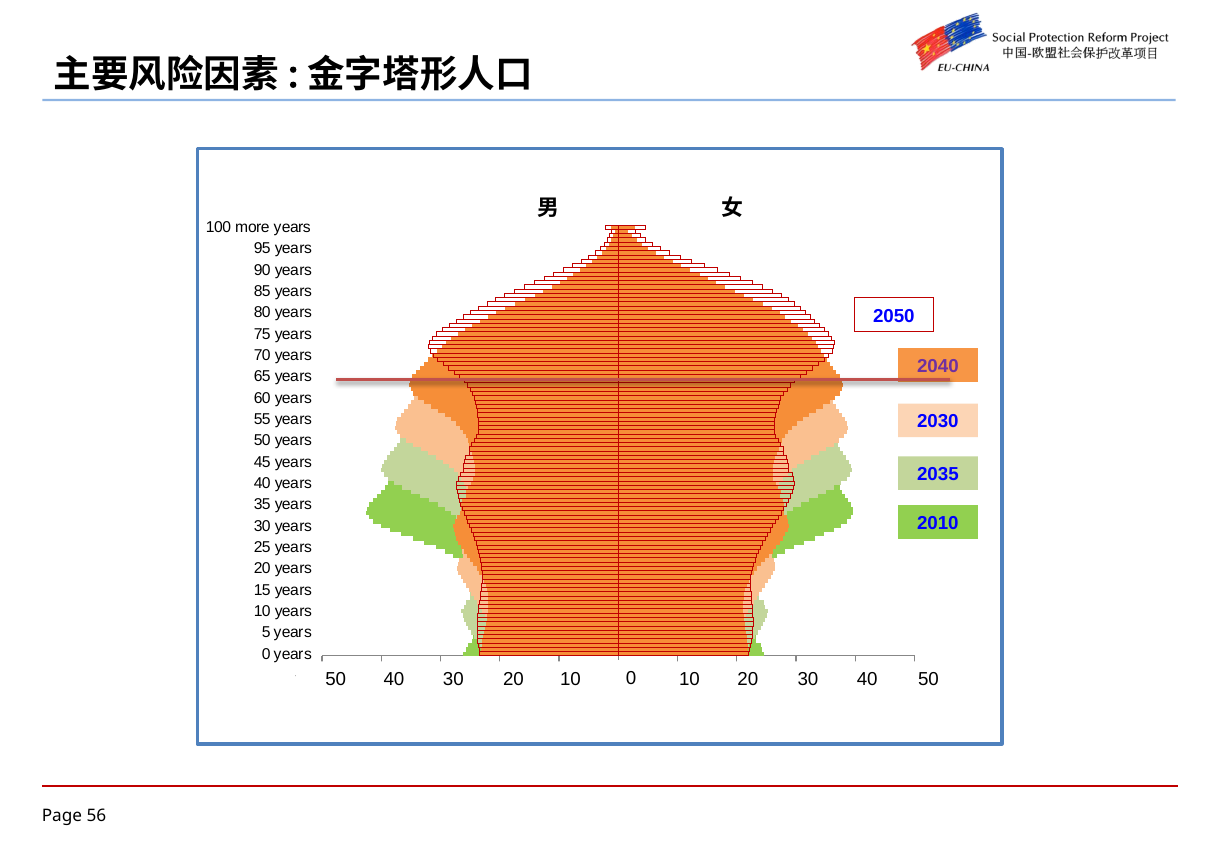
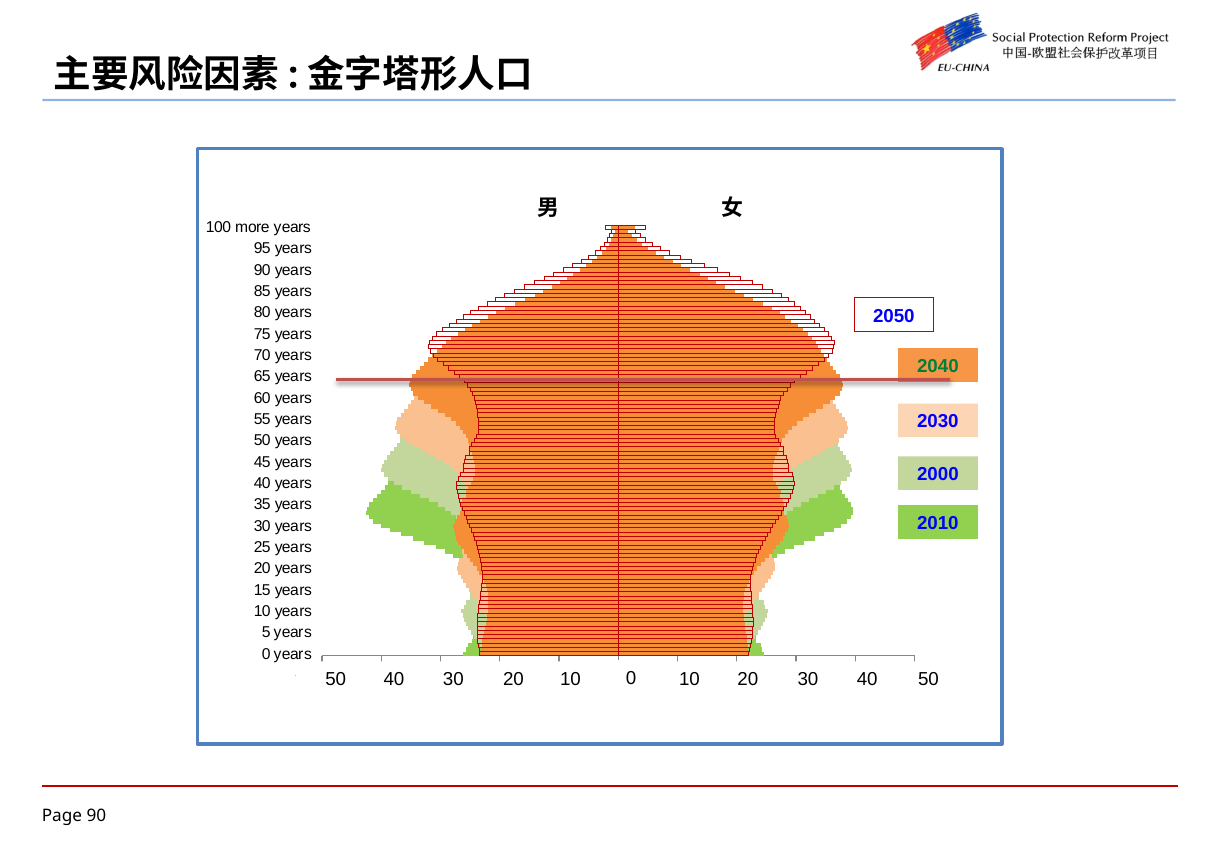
2040 colour: purple -> green
2035: 2035 -> 2000
56 at (96, 816): 56 -> 90
